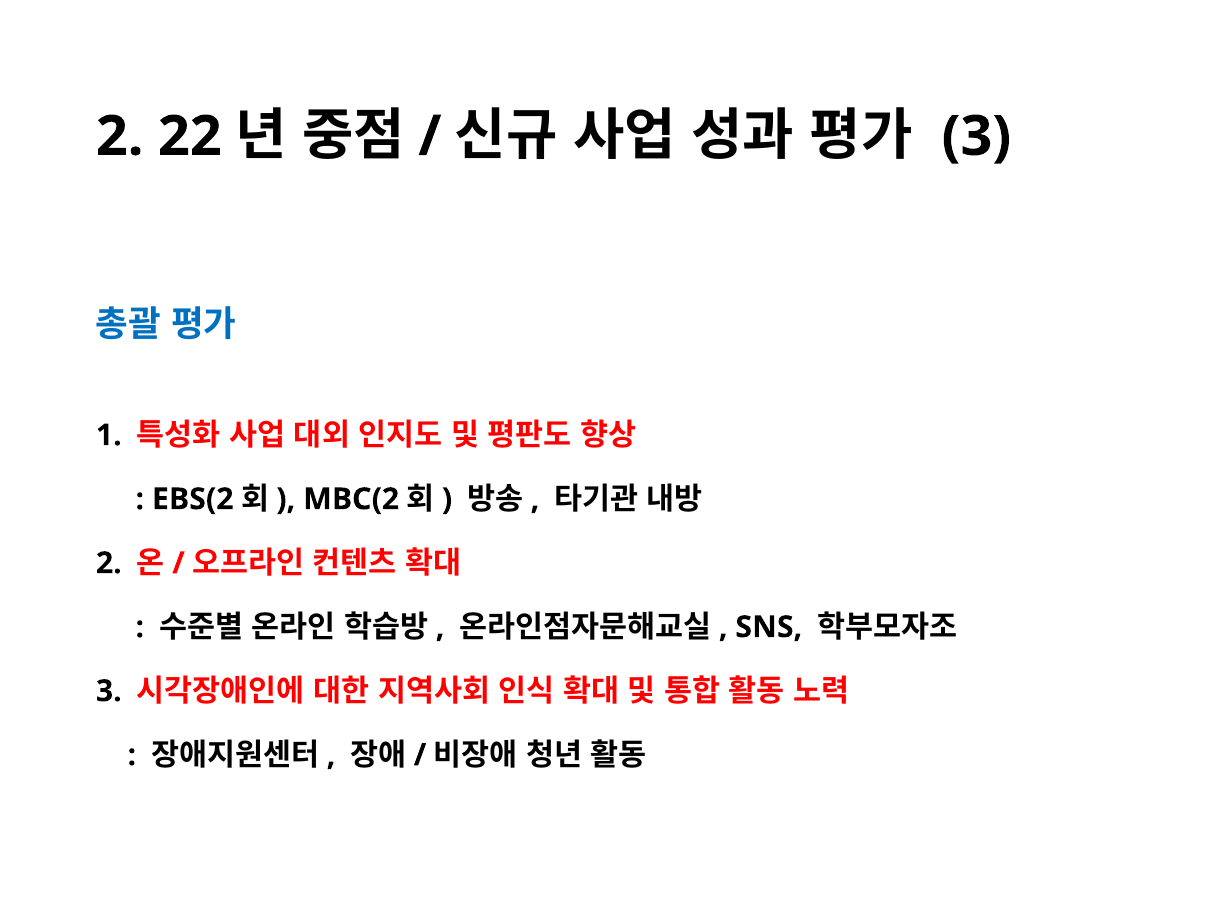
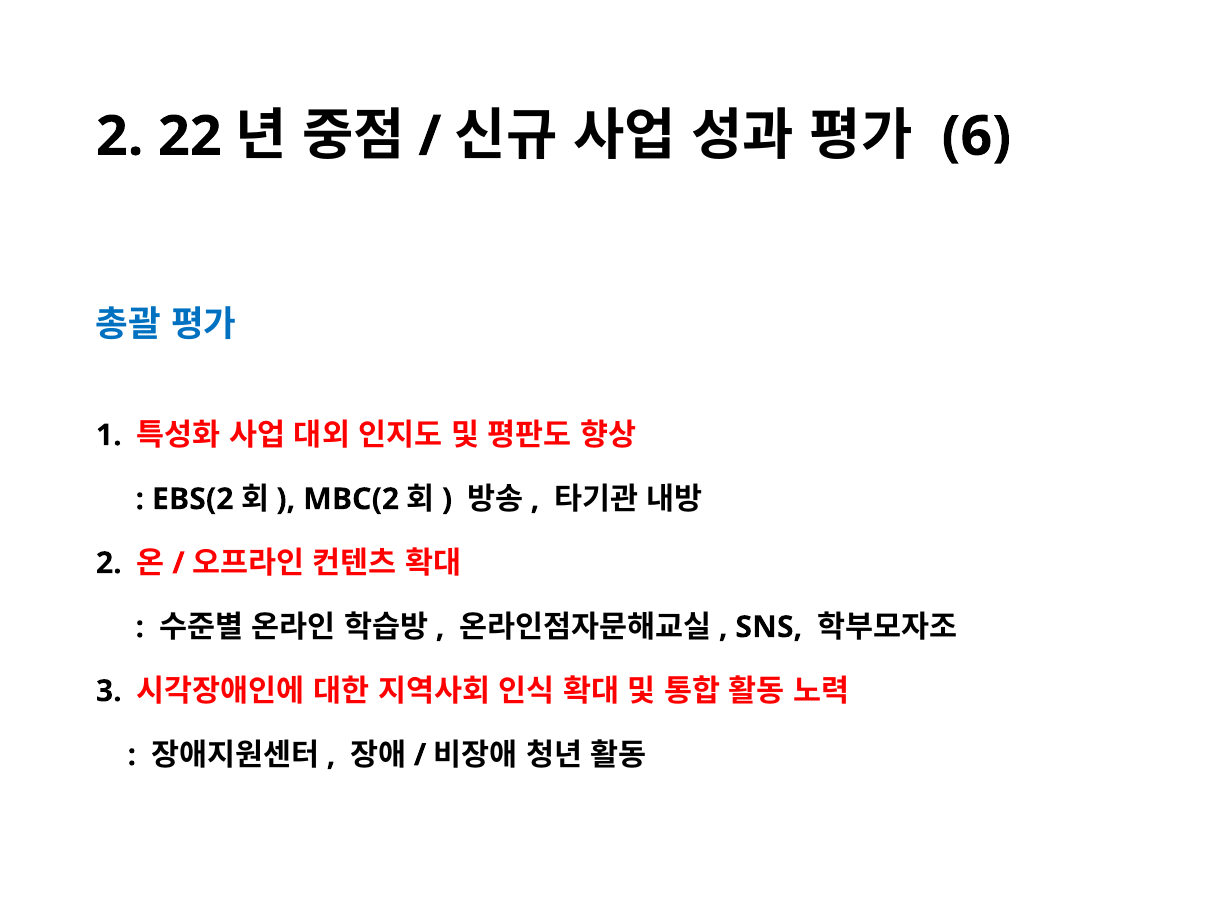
3 at (976, 137): 3 -> 6
